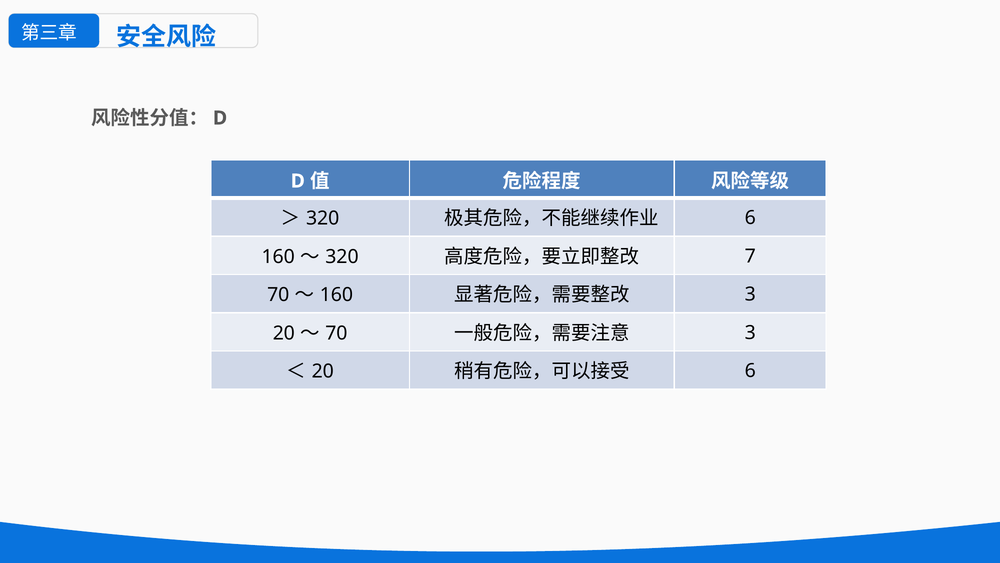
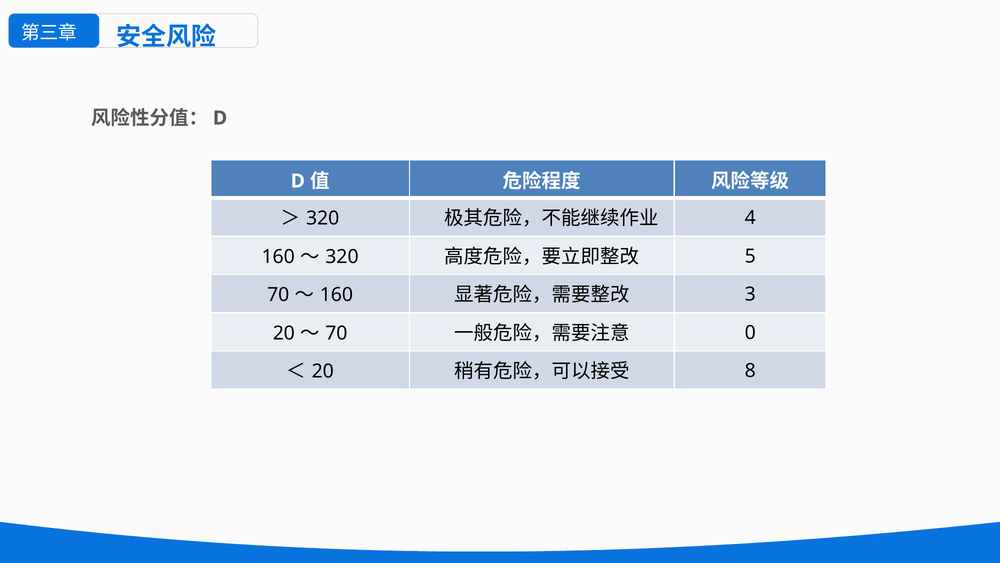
6 at (750, 218): 6 -> 4
7: 7 -> 5
3 at (750, 332): 3 -> 0
6 at (750, 371): 6 -> 8
